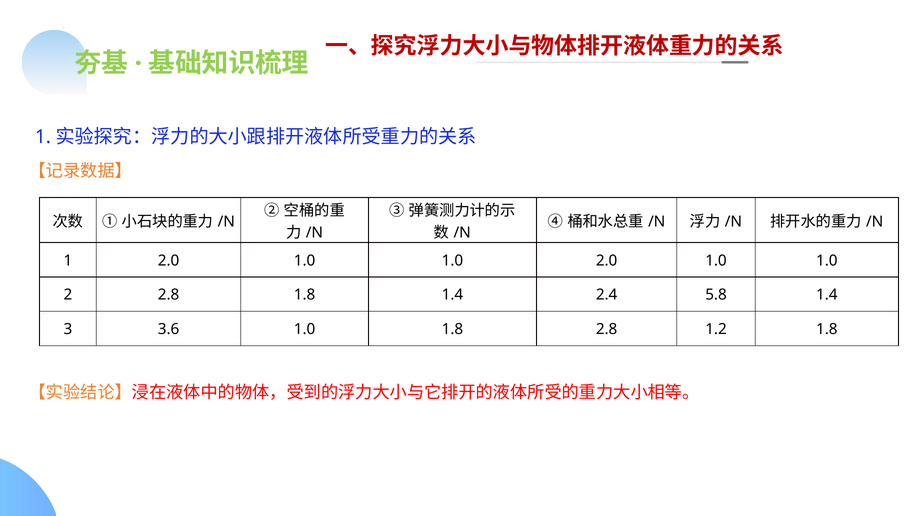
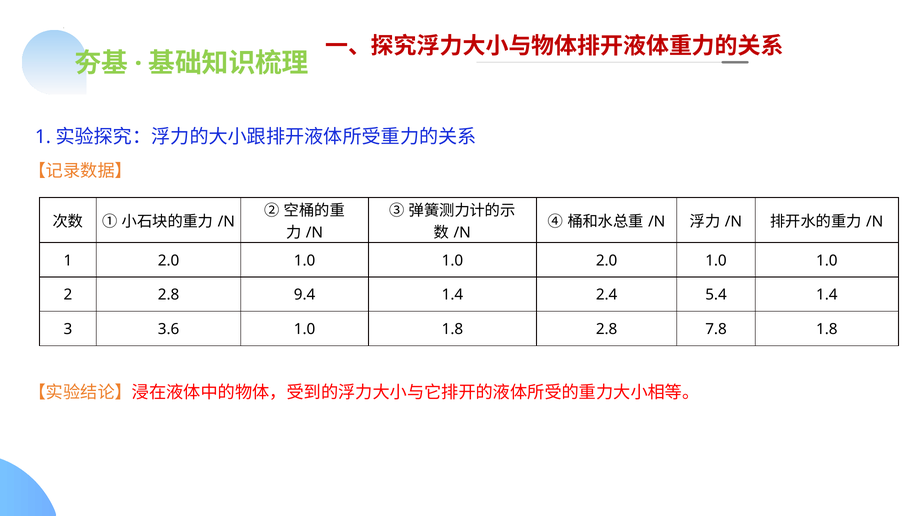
2.8 1.8: 1.8 -> 9.4
5.8: 5.8 -> 5.4
1.2: 1.2 -> 7.8
